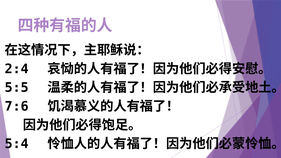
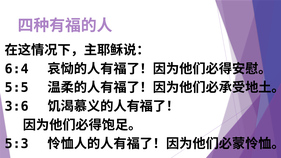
2:4: 2:4 -> 6:4
7:6: 7:6 -> 3:6
5:4: 5:4 -> 5:3
